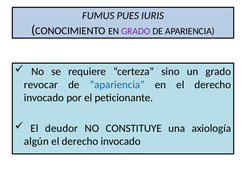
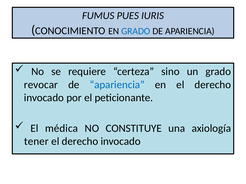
GRADO at (136, 31) colour: purple -> blue
deudor: deudor -> médica
algún: algún -> tener
